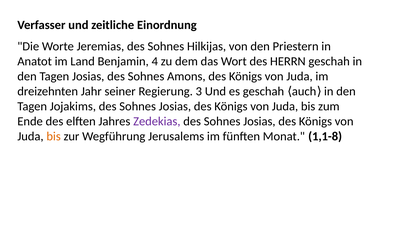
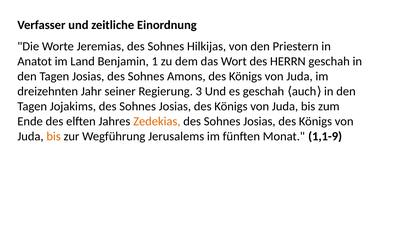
4: 4 -> 1
Zedekias colour: purple -> orange
1,1-8: 1,1-8 -> 1,1-9
